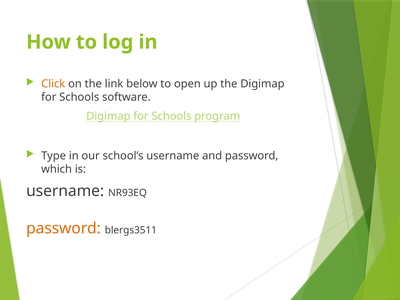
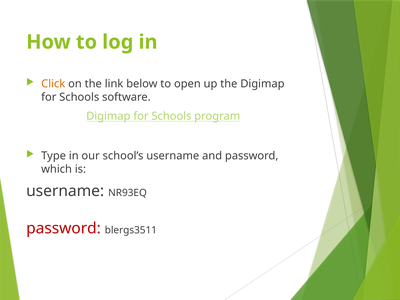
password at (64, 228) colour: orange -> red
